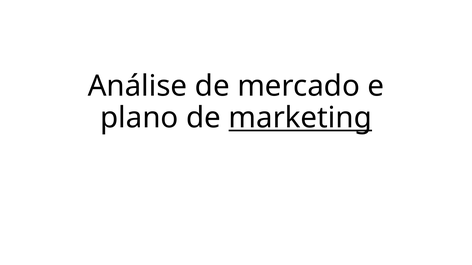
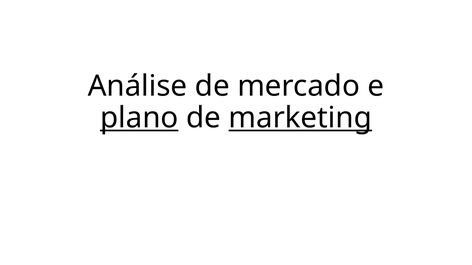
plano underline: none -> present
